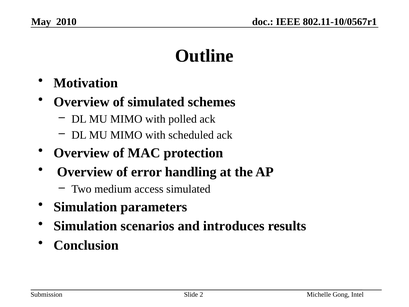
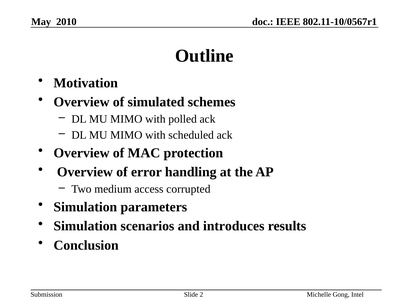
access simulated: simulated -> corrupted
